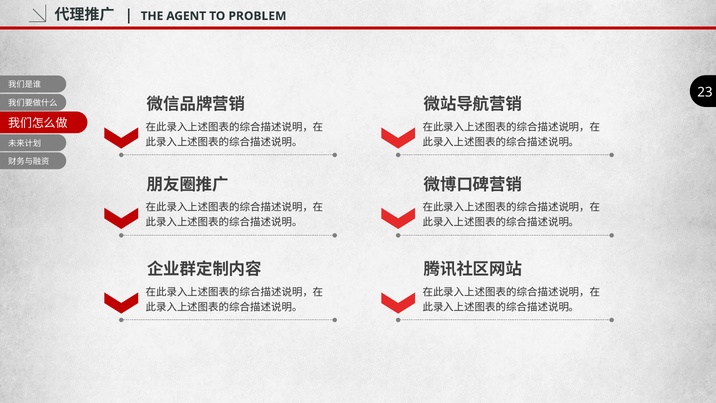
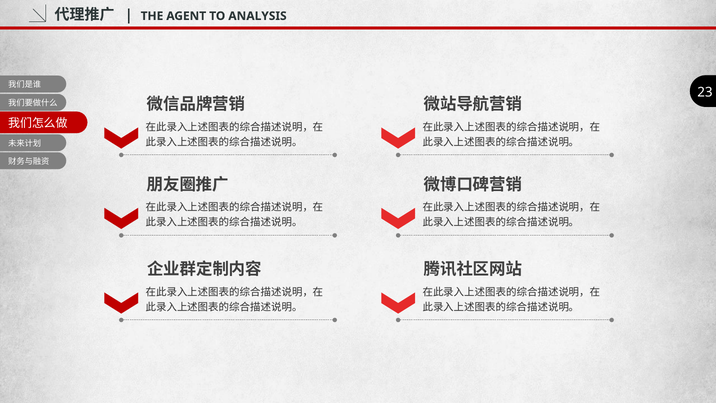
PROBLEM: PROBLEM -> ANALYSIS
